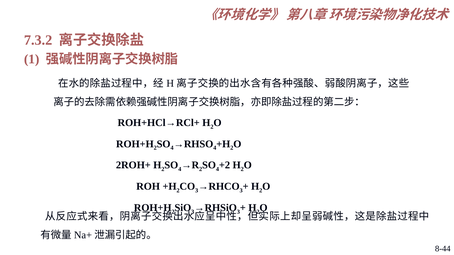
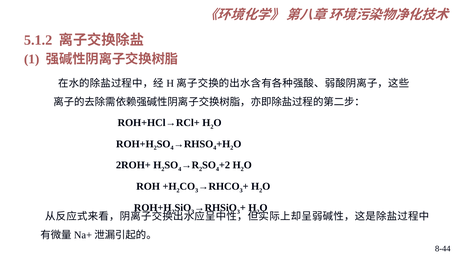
7.3.2: 7.3.2 -> 5.1.2
